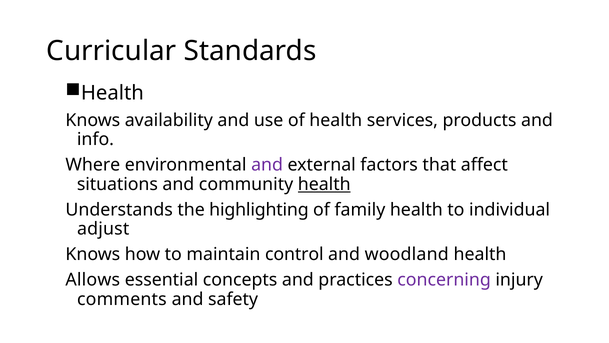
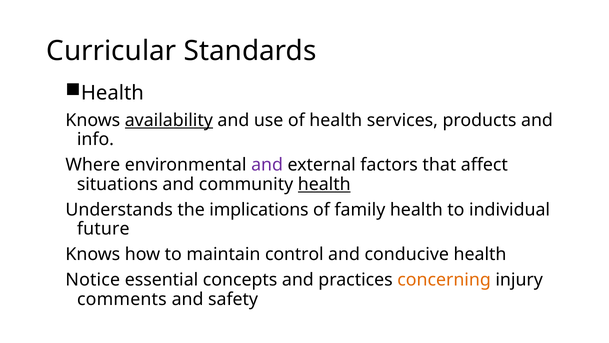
availability underline: none -> present
highlighting: highlighting -> implications
adjust: adjust -> future
woodland: woodland -> conducive
Allows: Allows -> Notice
concerning colour: purple -> orange
